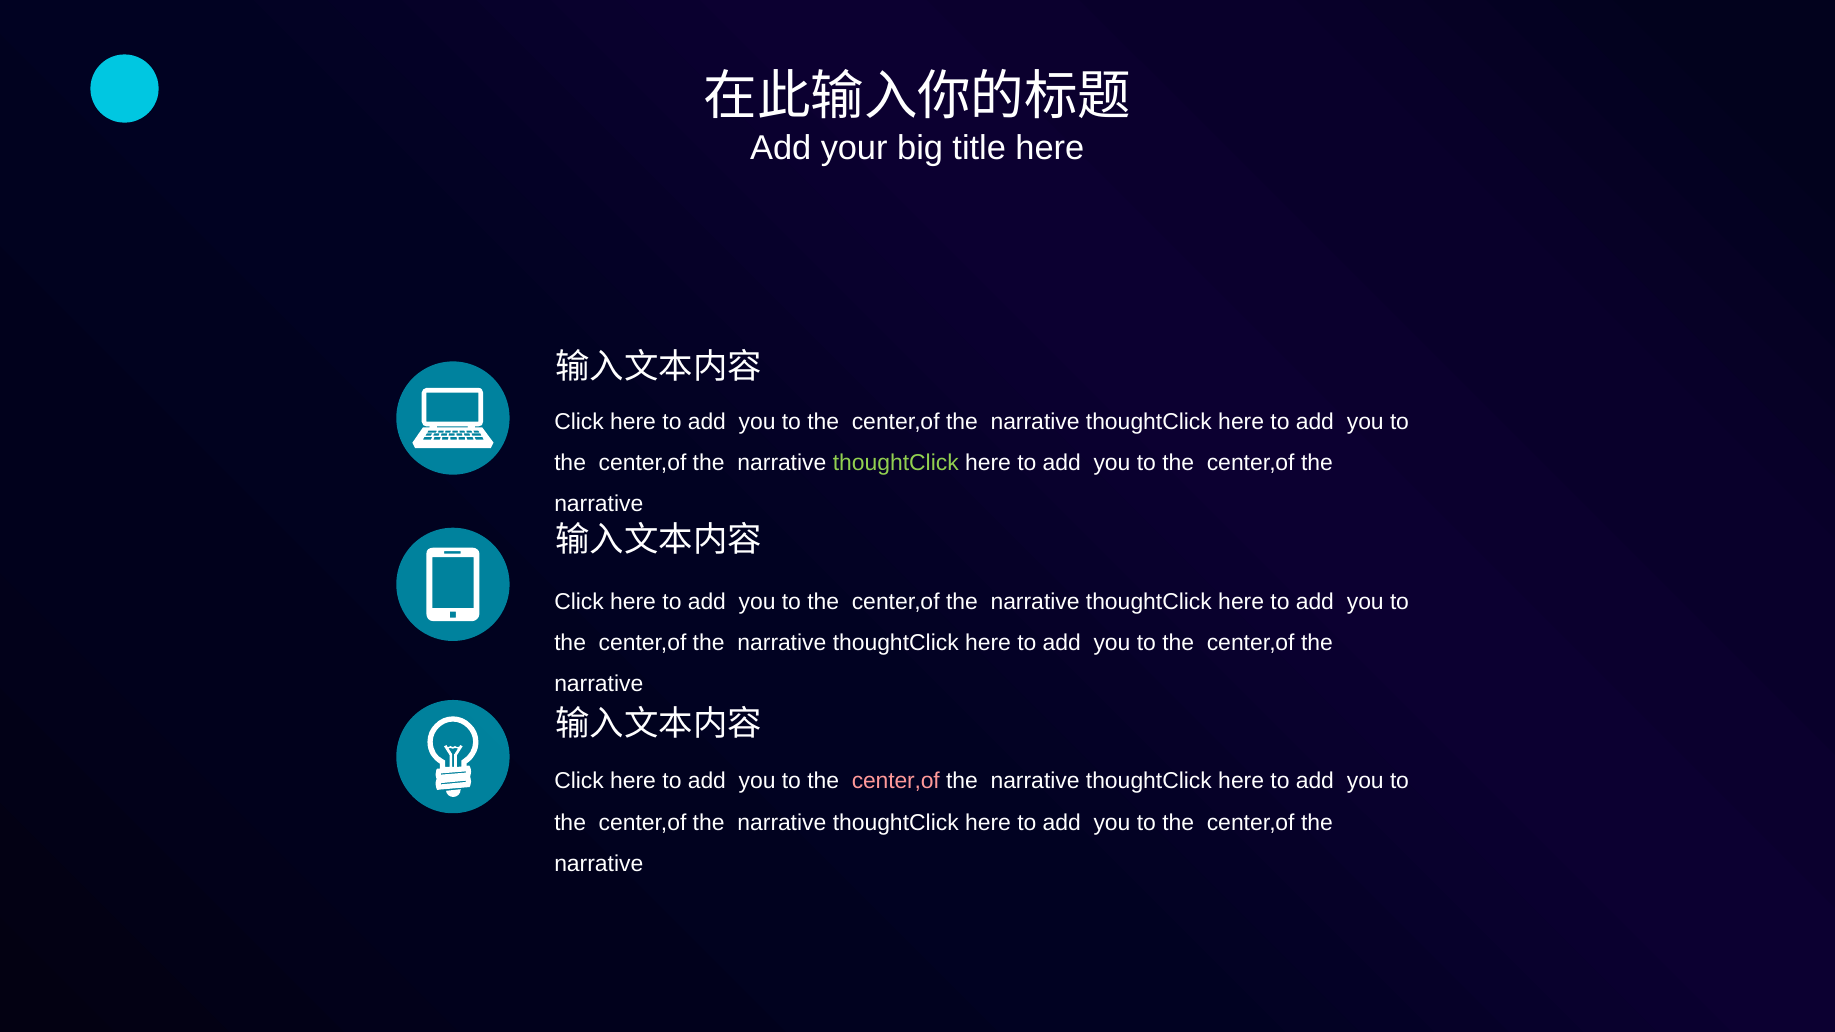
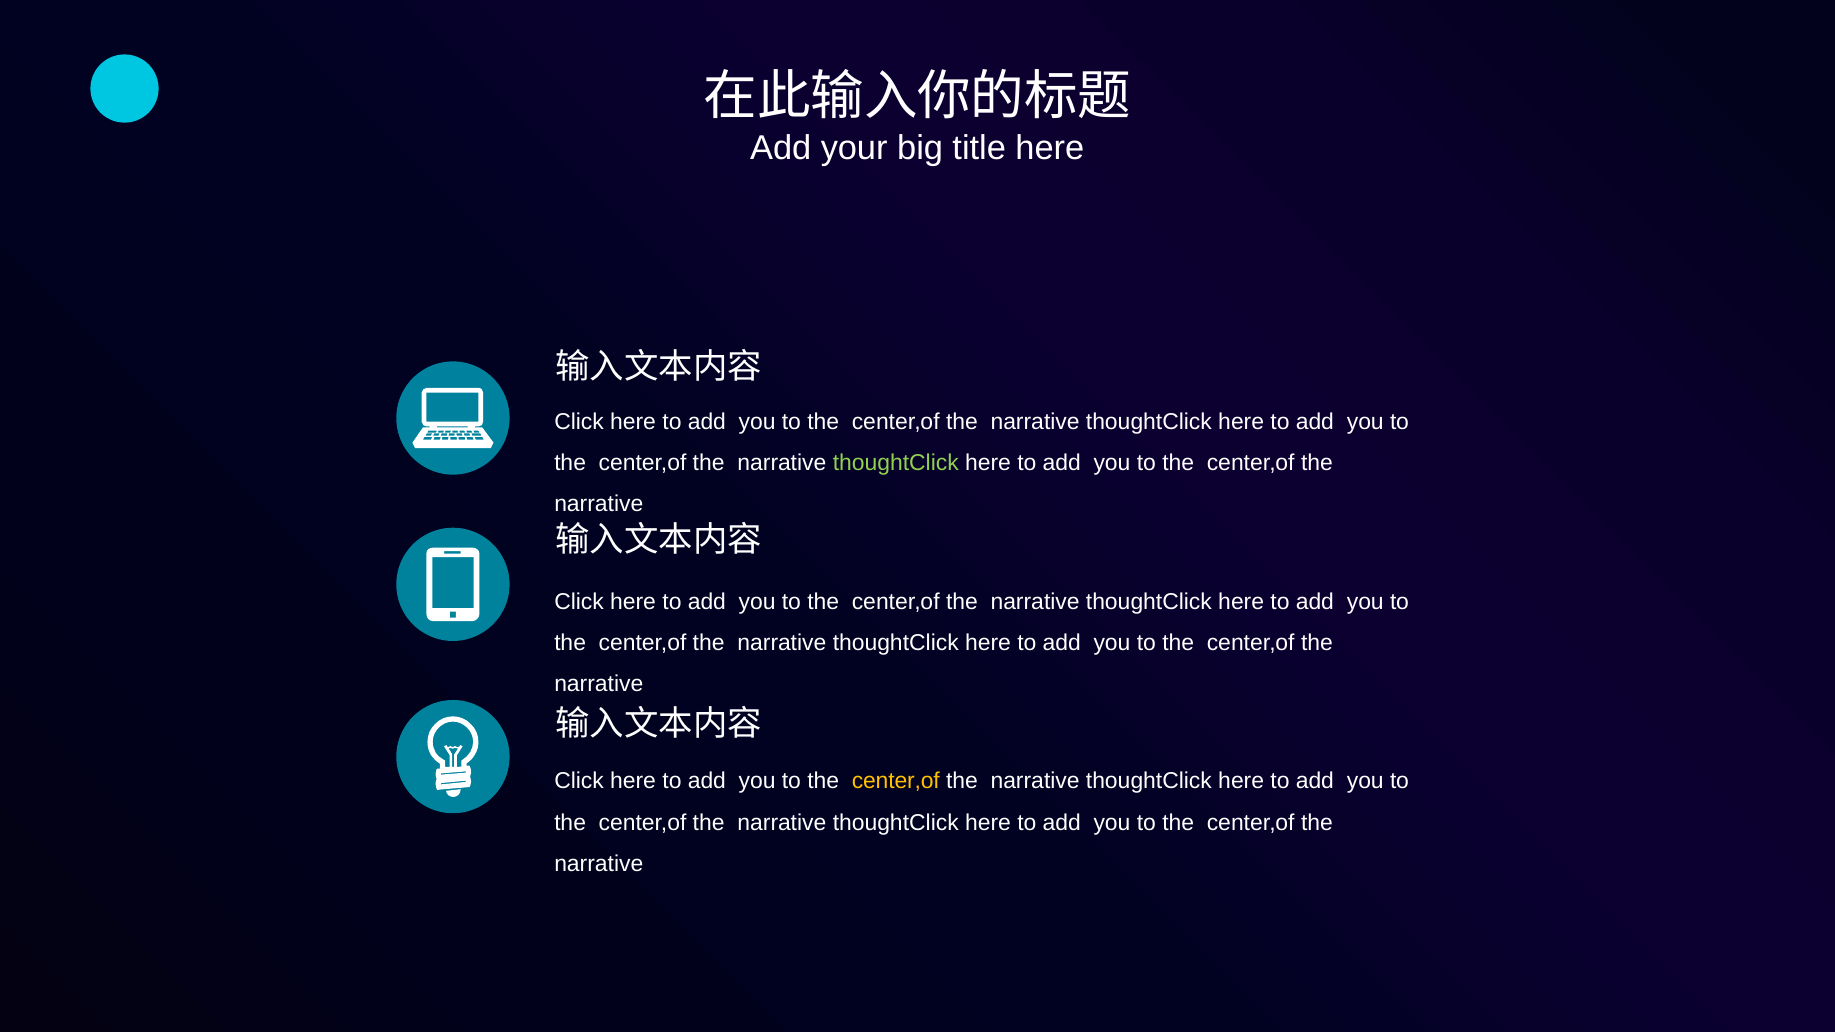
center,of at (896, 782) colour: pink -> yellow
